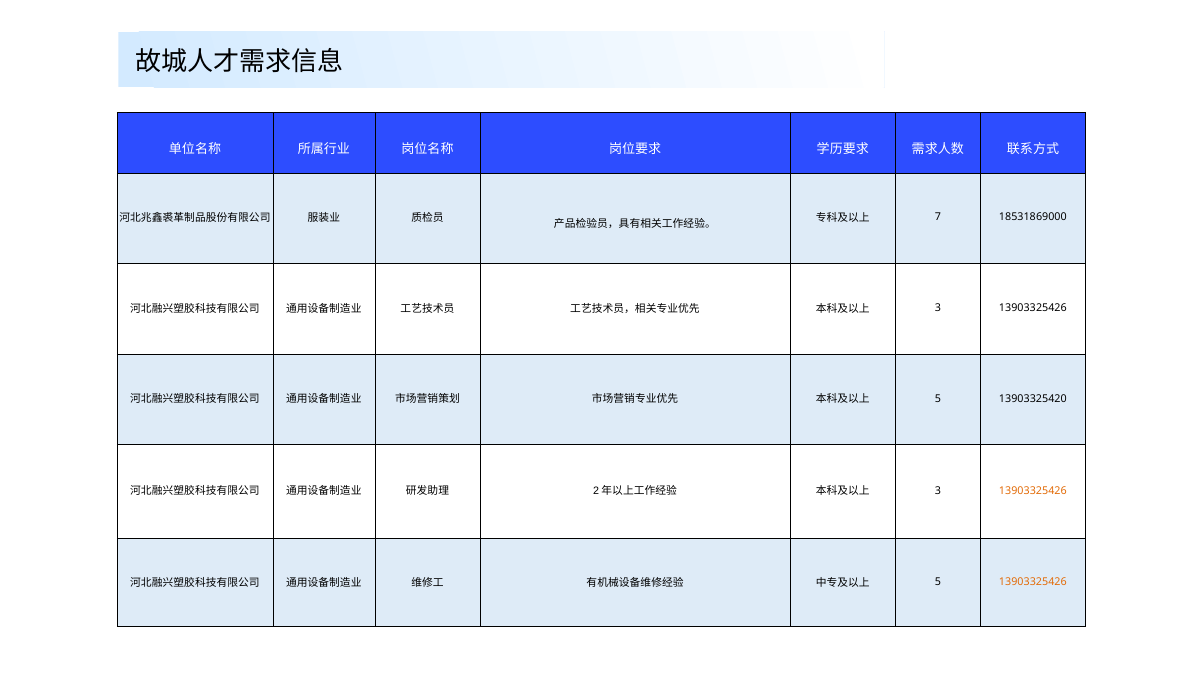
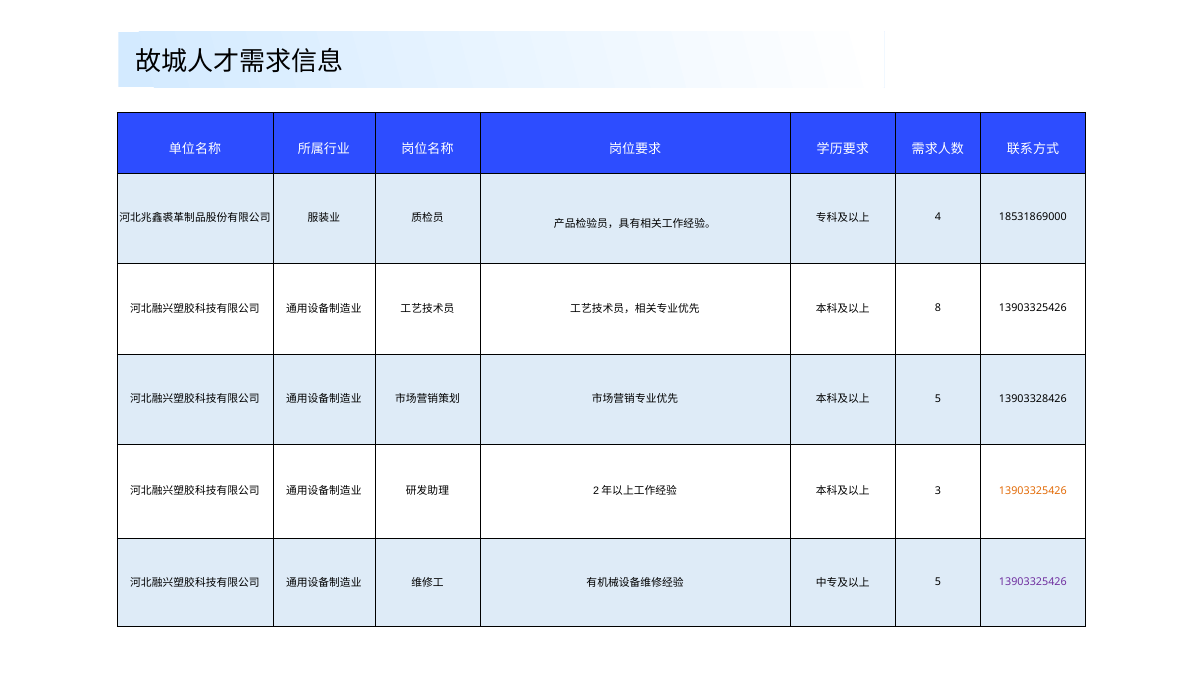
7: 7 -> 4
3 at (938, 308): 3 -> 8
13903325420: 13903325420 -> 13903328426
13903325426 at (1033, 582) colour: orange -> purple
